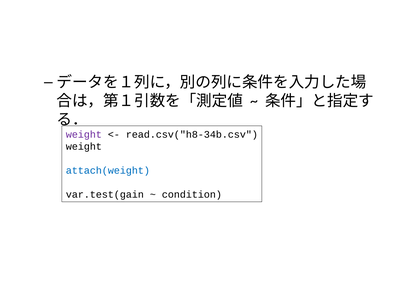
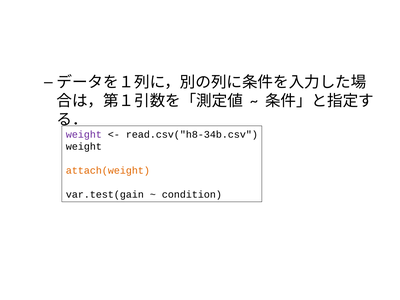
attach(weight colour: blue -> orange
